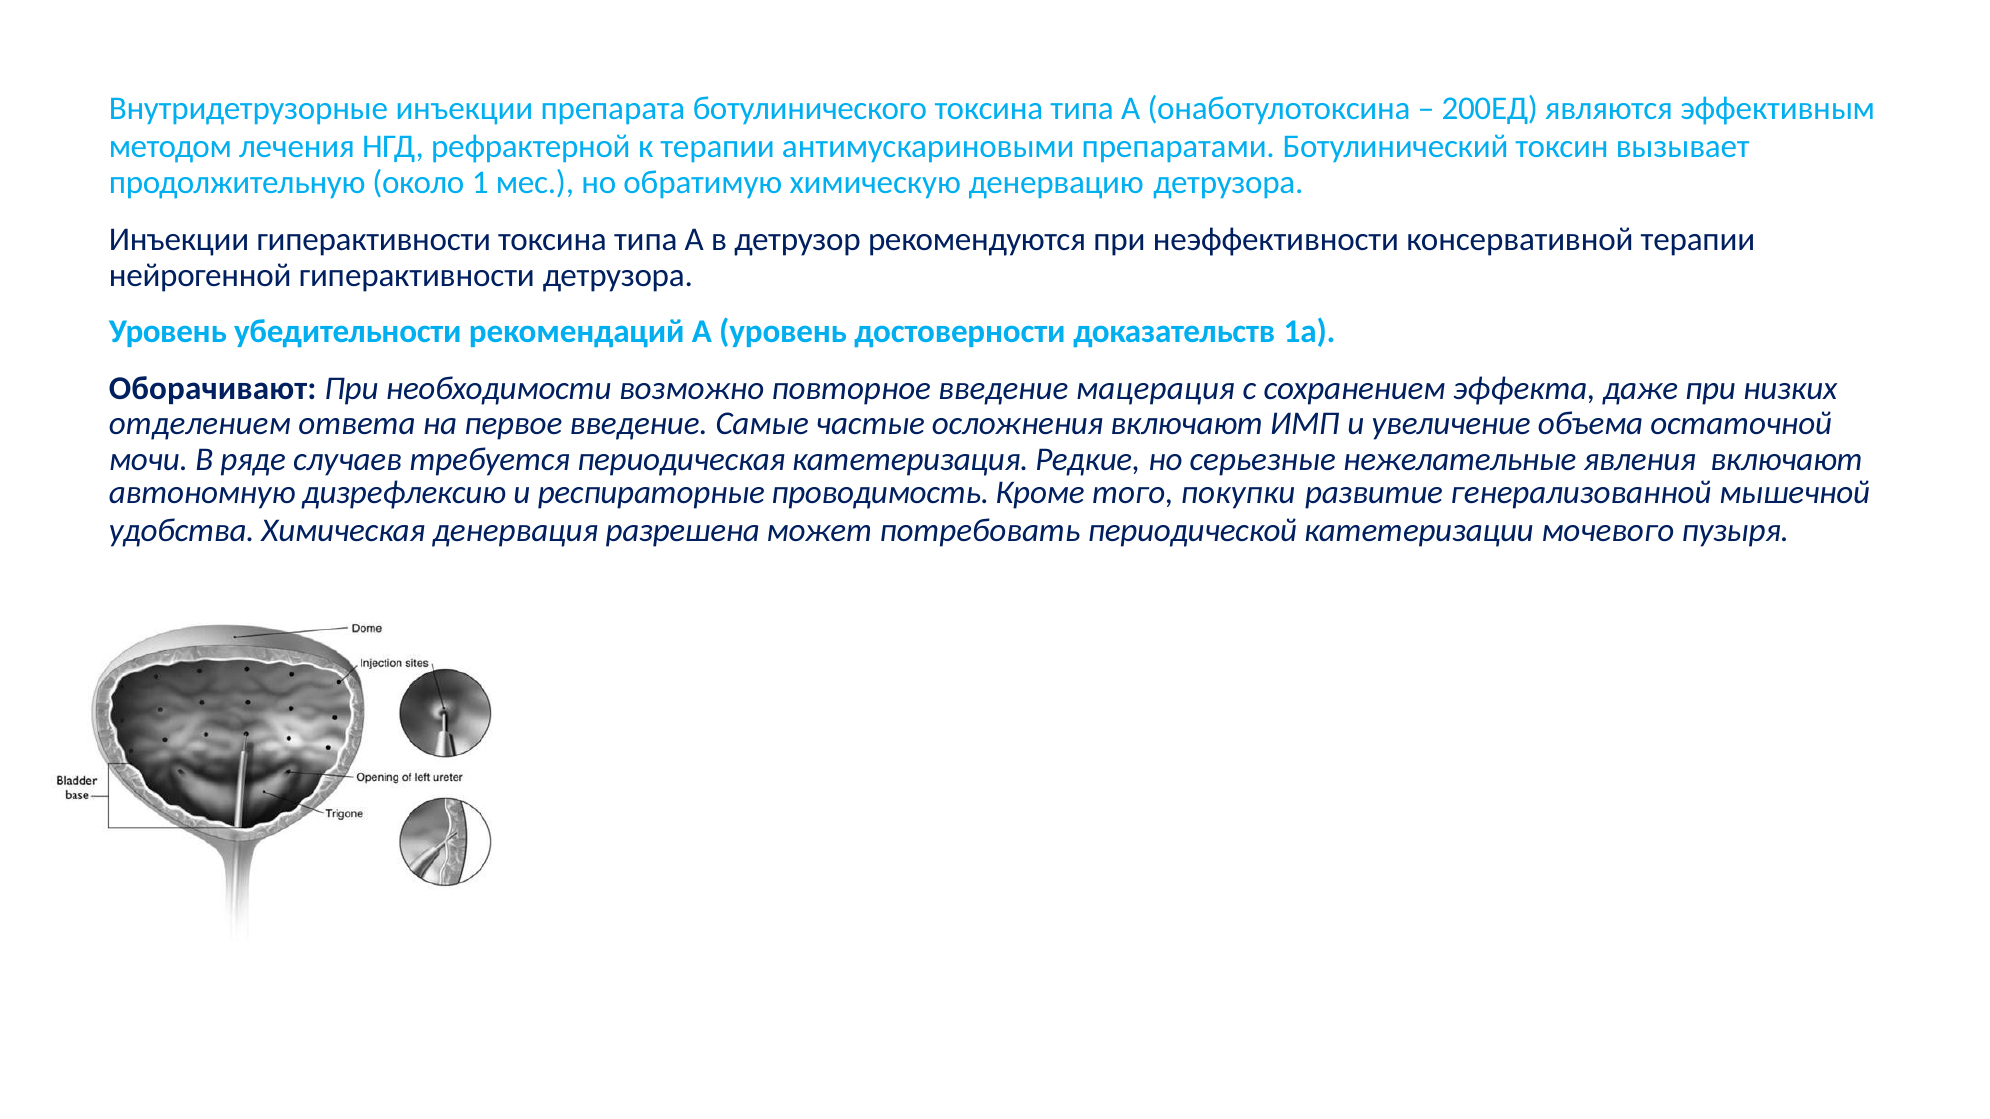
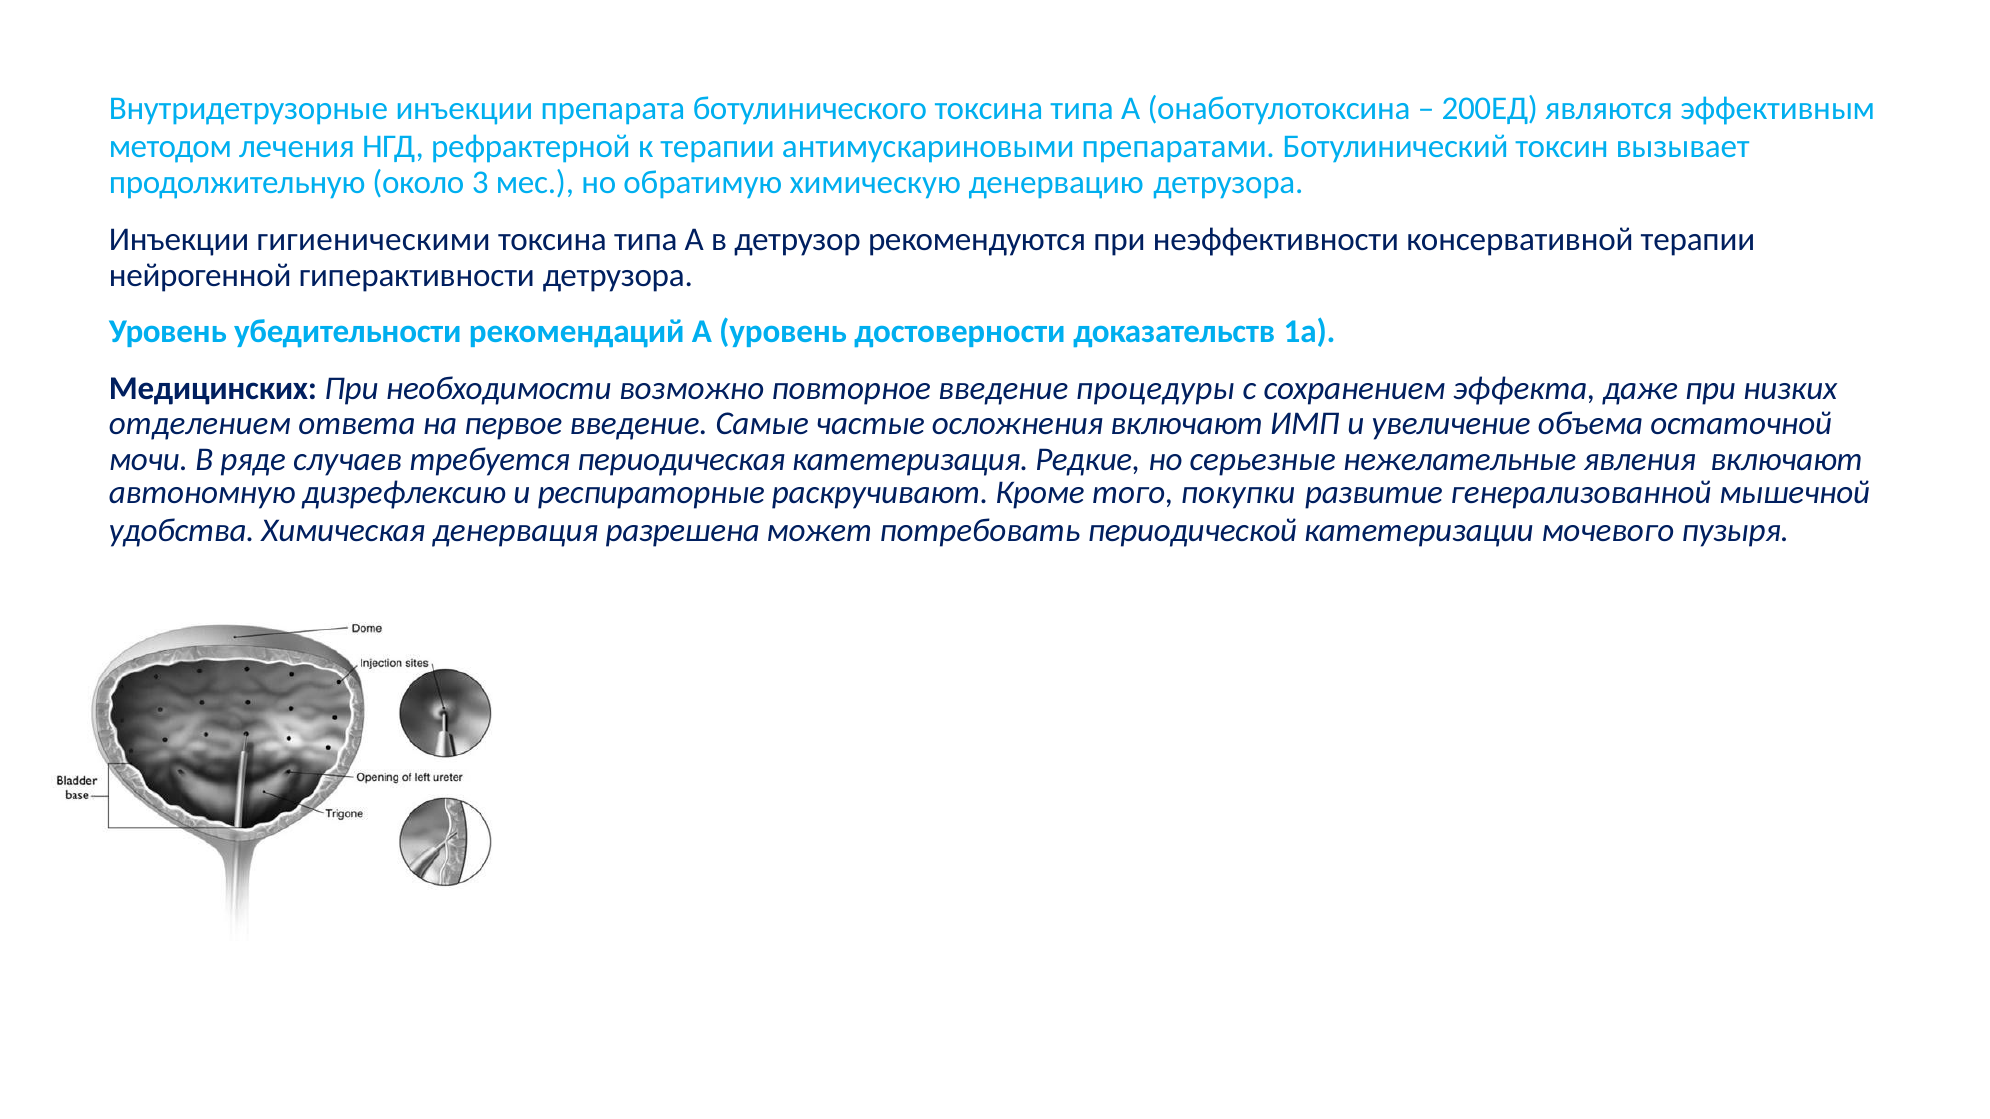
1: 1 -> 3
Инъекции гиперактивности: гиперактивности -> гигиеническими
Оборачивают: Оборачивают -> Медицинских
мацерация: мацерация -> процедуры
проводимость: проводимость -> раскручивают
